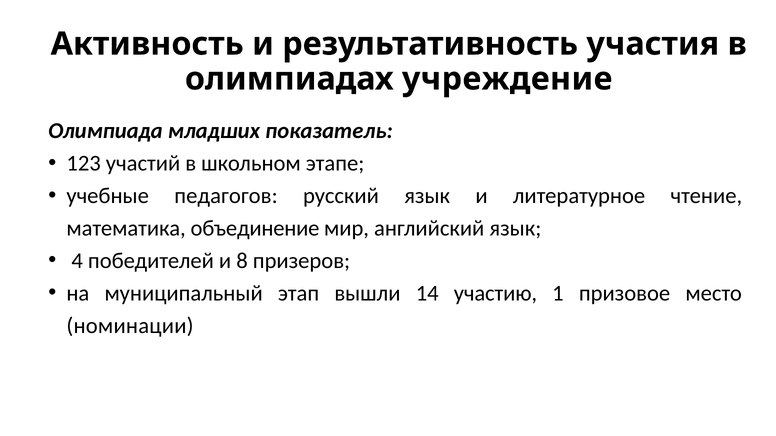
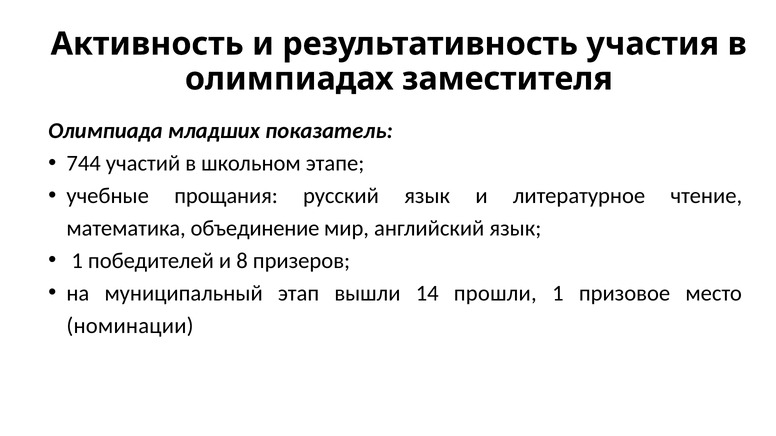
учреждение: учреждение -> заместителя
123: 123 -> 744
педагогов: педагогов -> прощания
4 at (77, 261): 4 -> 1
участию: участию -> прошли
